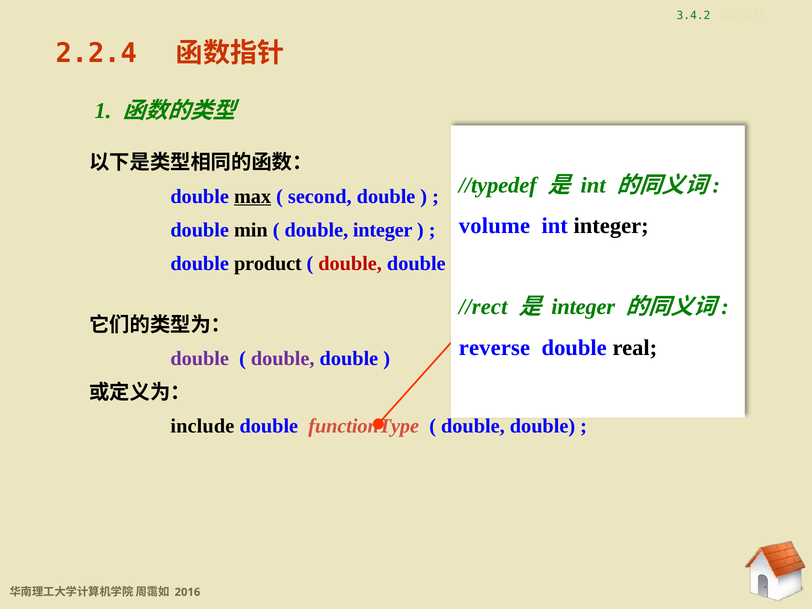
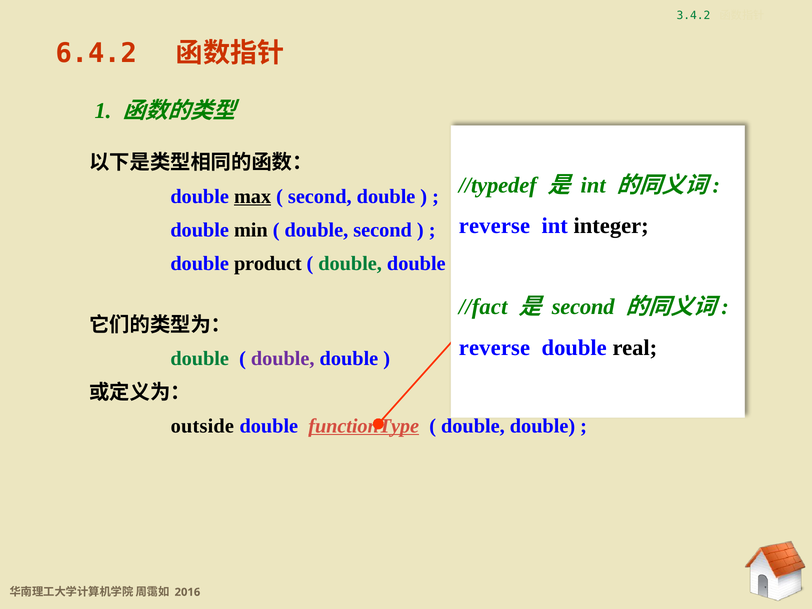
2.2.4: 2.2.4 -> 6.4.2
volume at (494, 226): volume -> reverse
double integer: integer -> second
double at (350, 263) colour: red -> green
//rect: //rect -> //fact
integer at (583, 307): integer -> second
double at (200, 359) colour: purple -> green
include: include -> outside
functionType underline: none -> present
